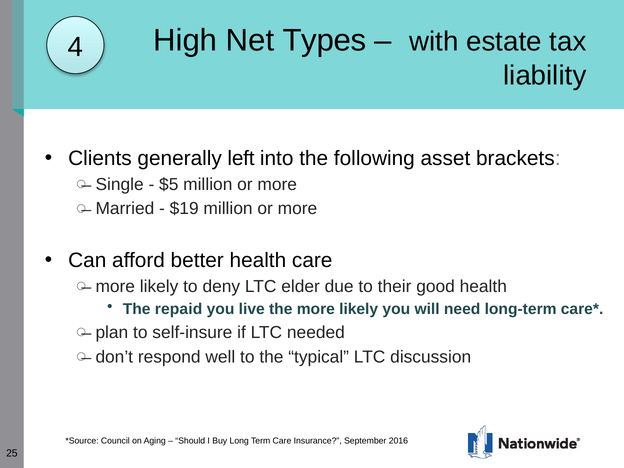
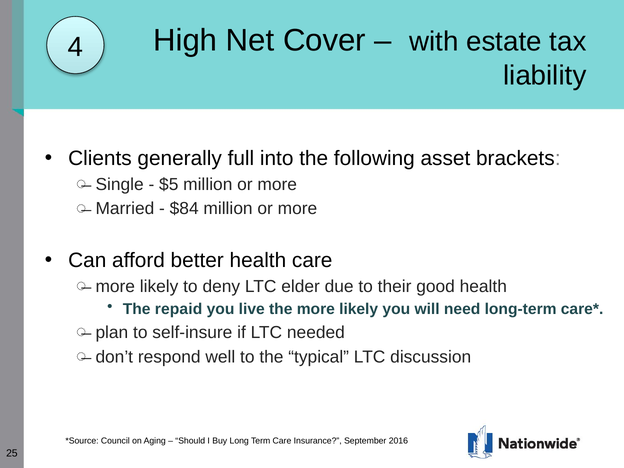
Types: Types -> Cover
left: left -> full
$19: $19 -> $84
